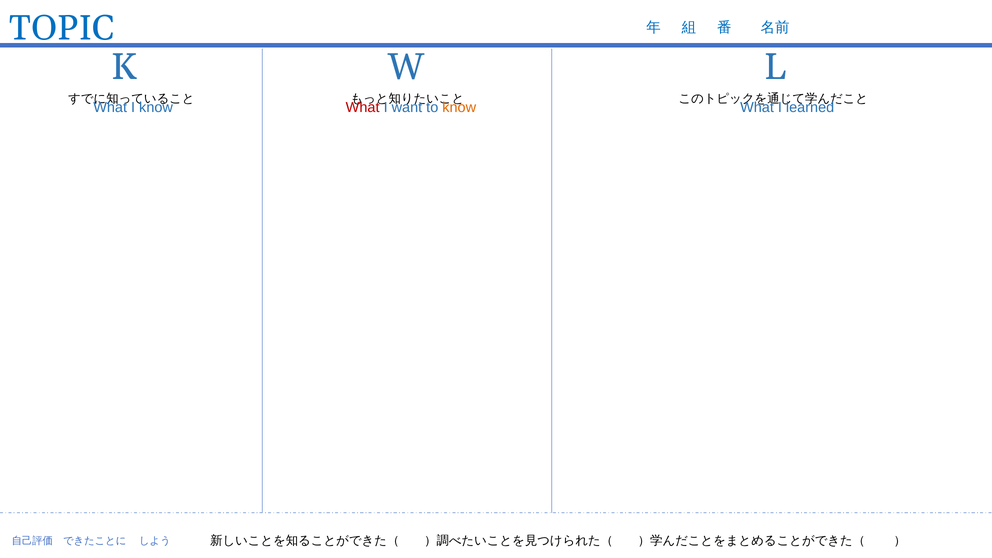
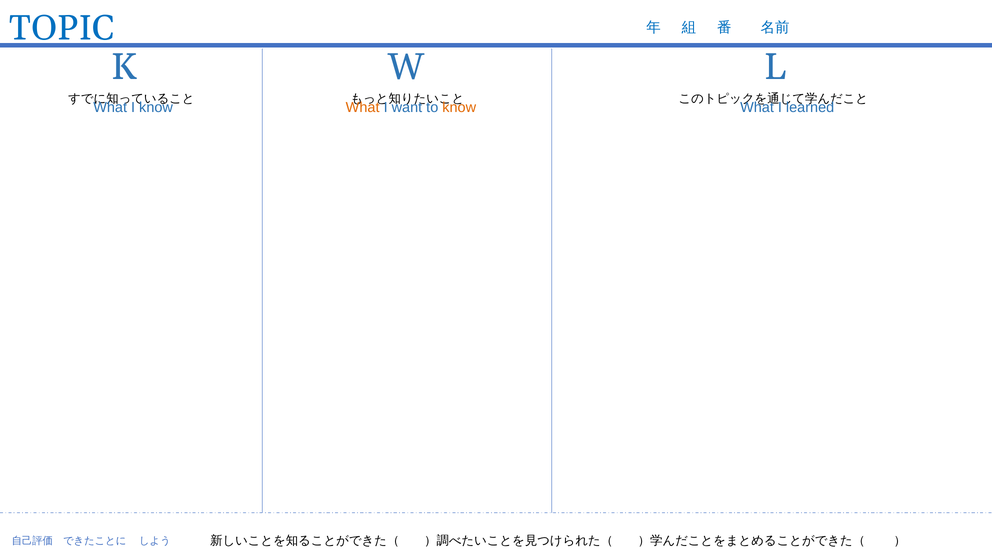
What at (363, 108) colour: red -> orange
